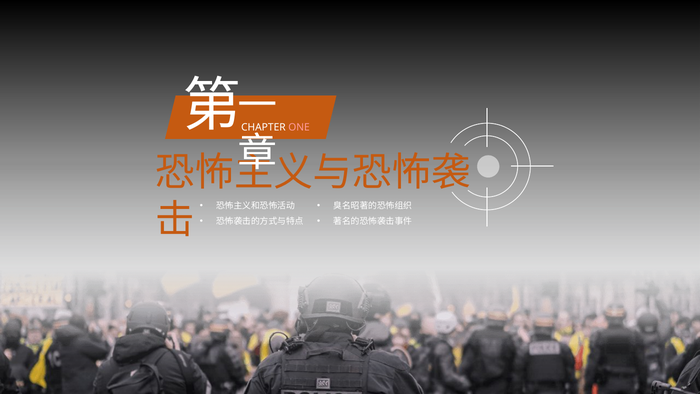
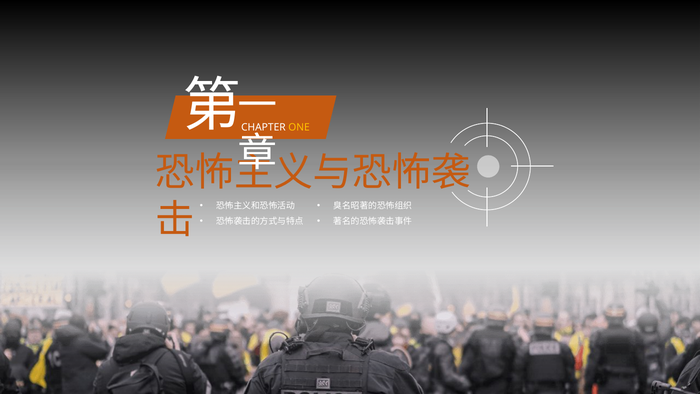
ONE colour: pink -> yellow
